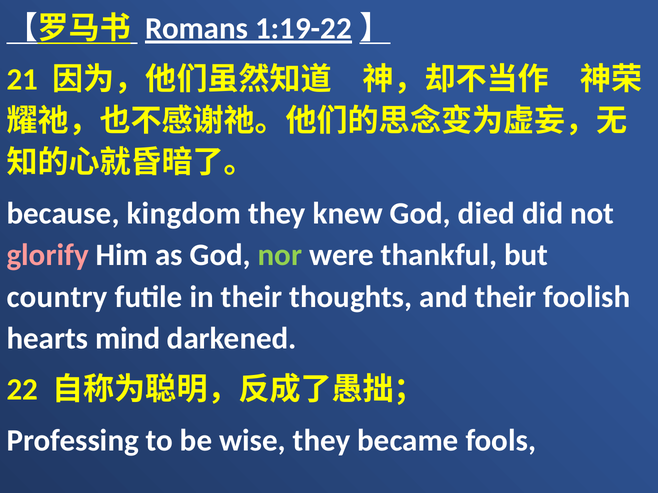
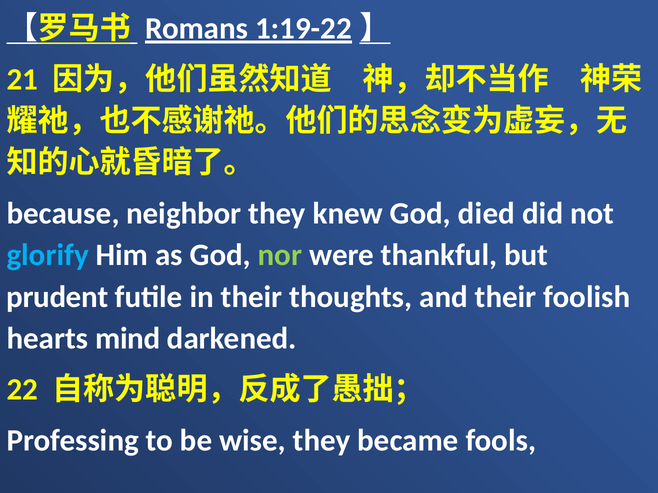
kingdom: kingdom -> neighbor
glorify colour: pink -> light blue
country: country -> prudent
